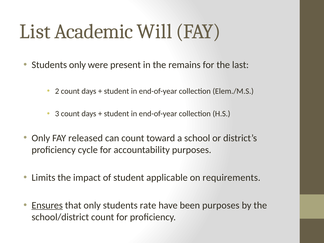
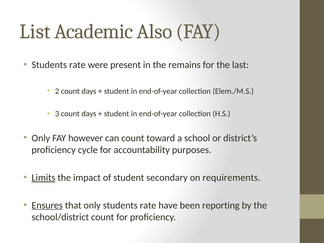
Will: Will -> Also
only at (77, 65): only -> rate
released: released -> however
Limits underline: none -> present
applicable: applicable -> secondary
been purposes: purposes -> reporting
